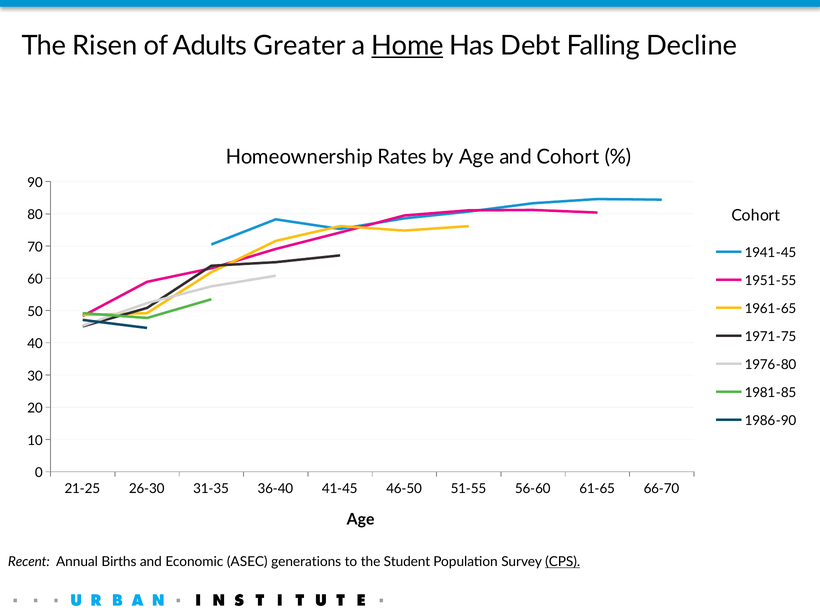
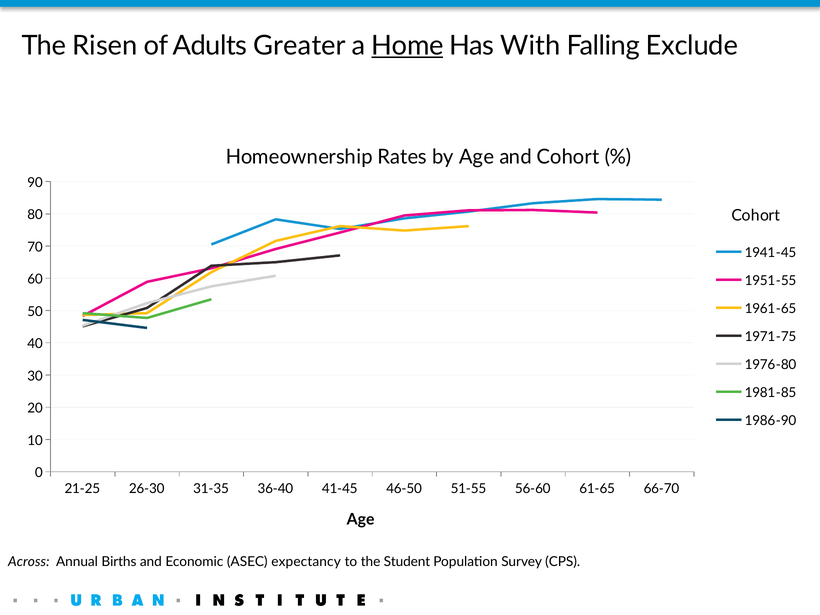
Debt: Debt -> With
Decline: Decline -> Exclude
Recent: Recent -> Across
generations: generations -> expectancy
CPS underline: present -> none
